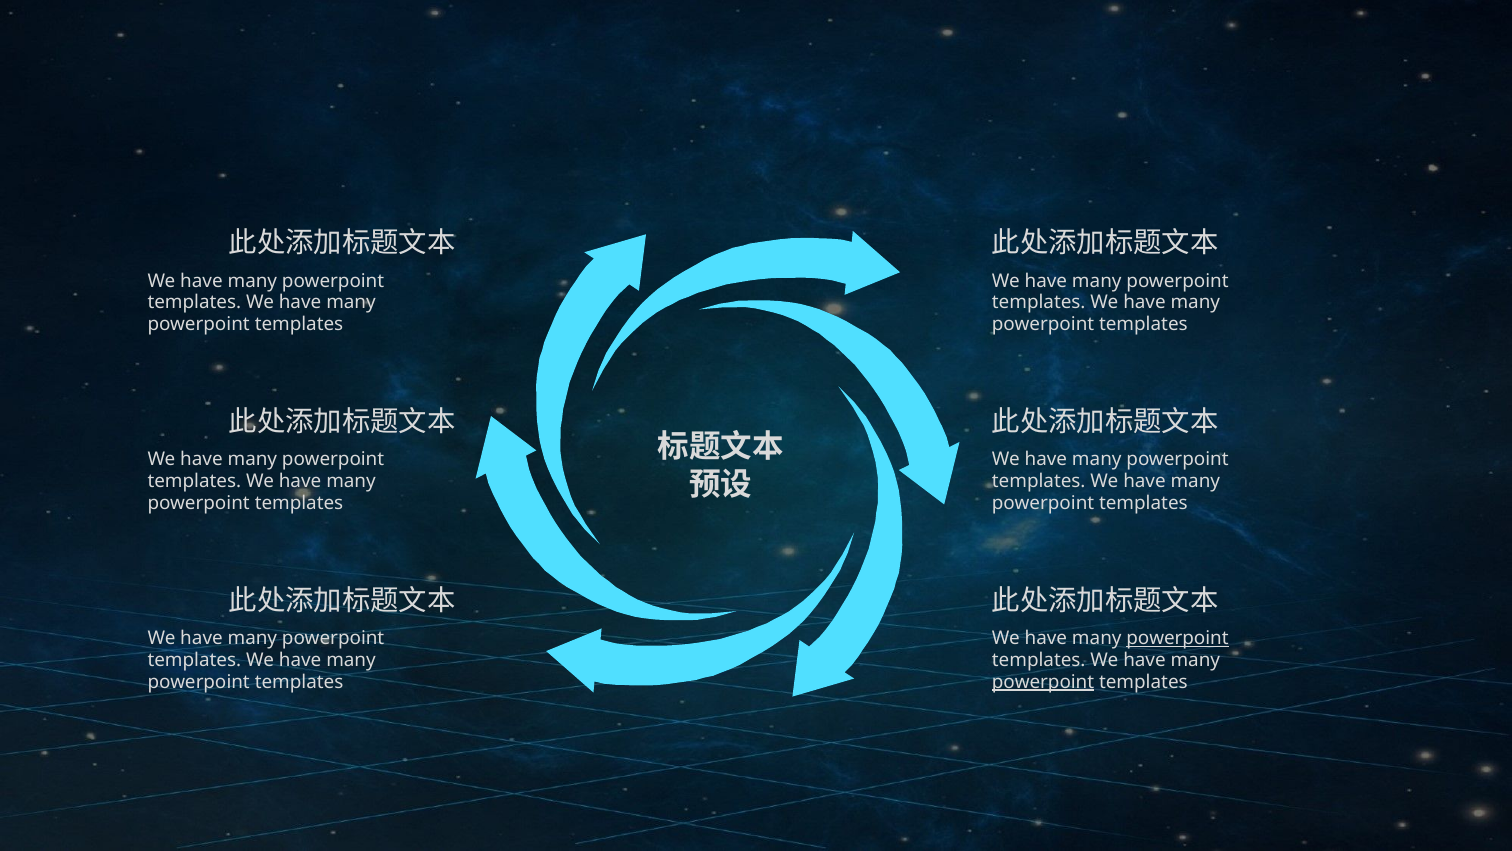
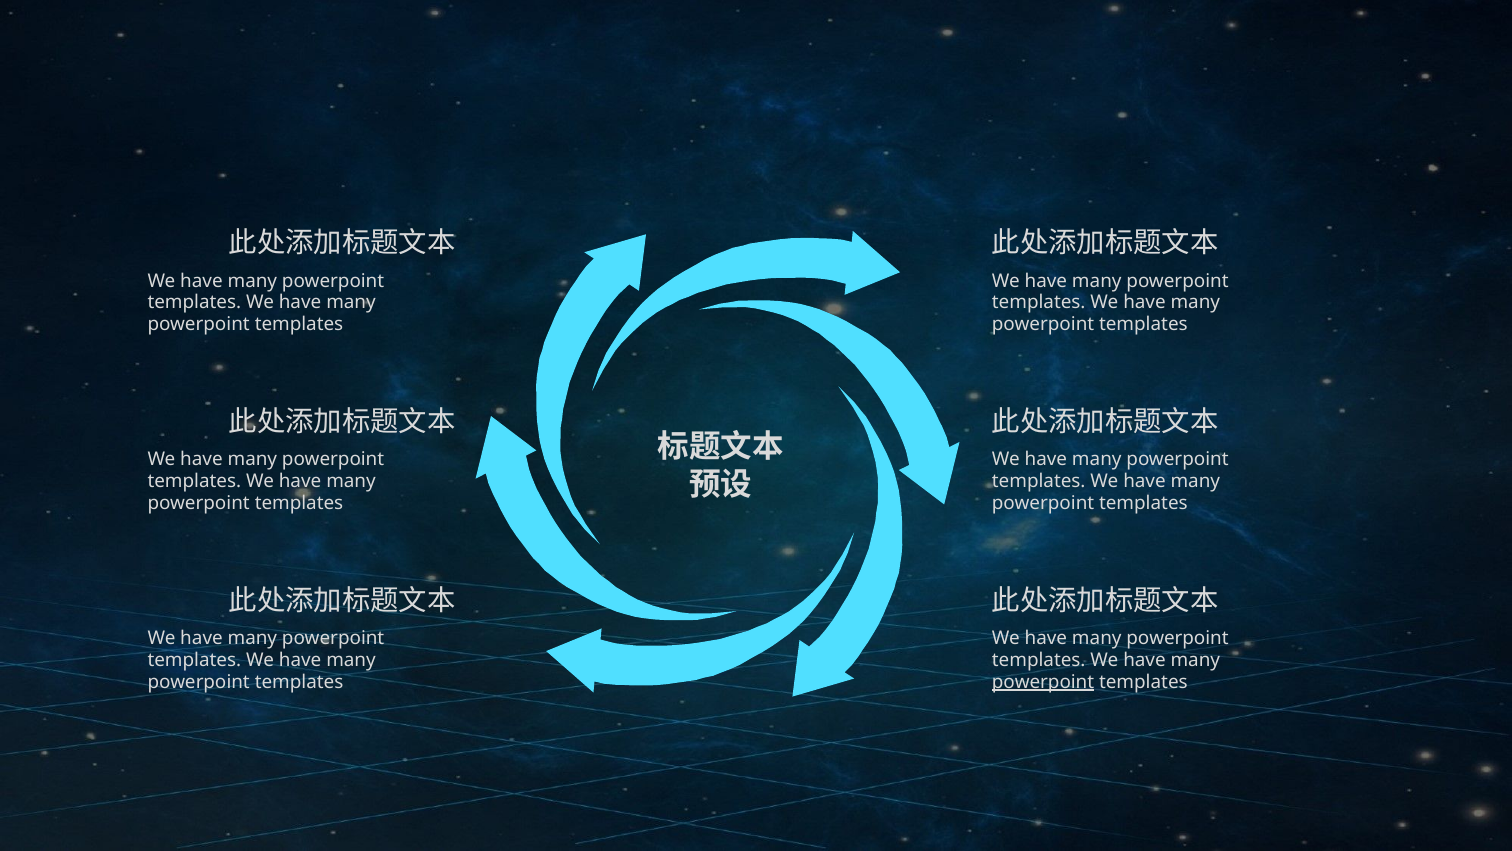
powerpoint at (1177, 638) underline: present -> none
